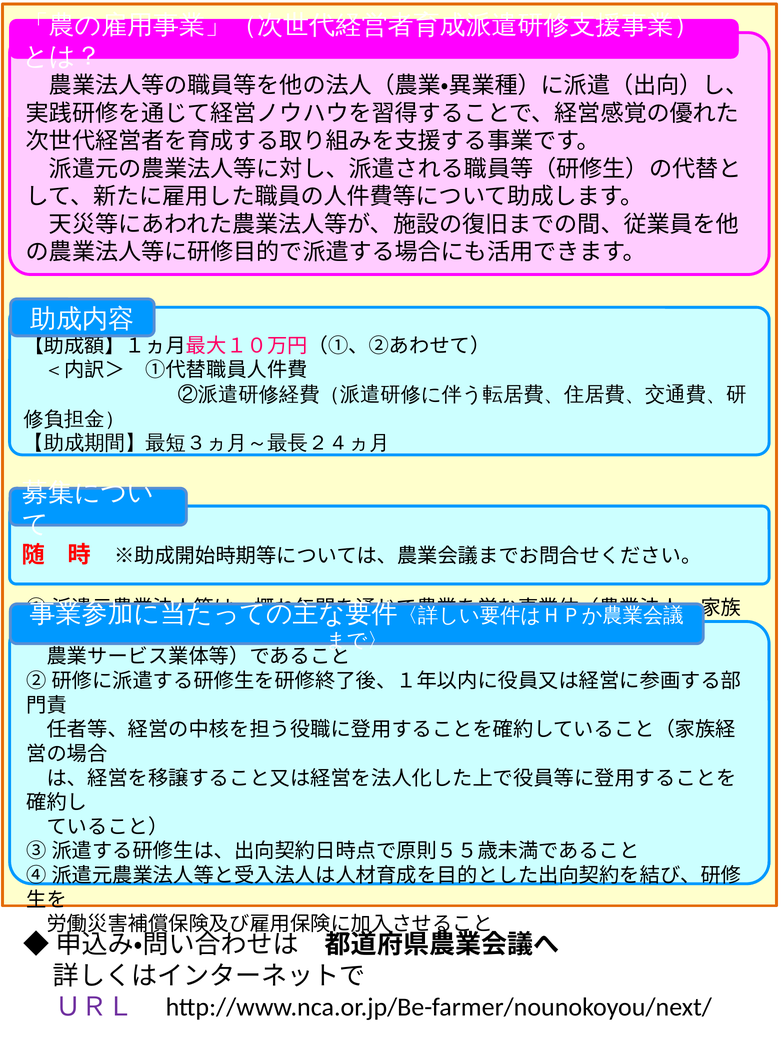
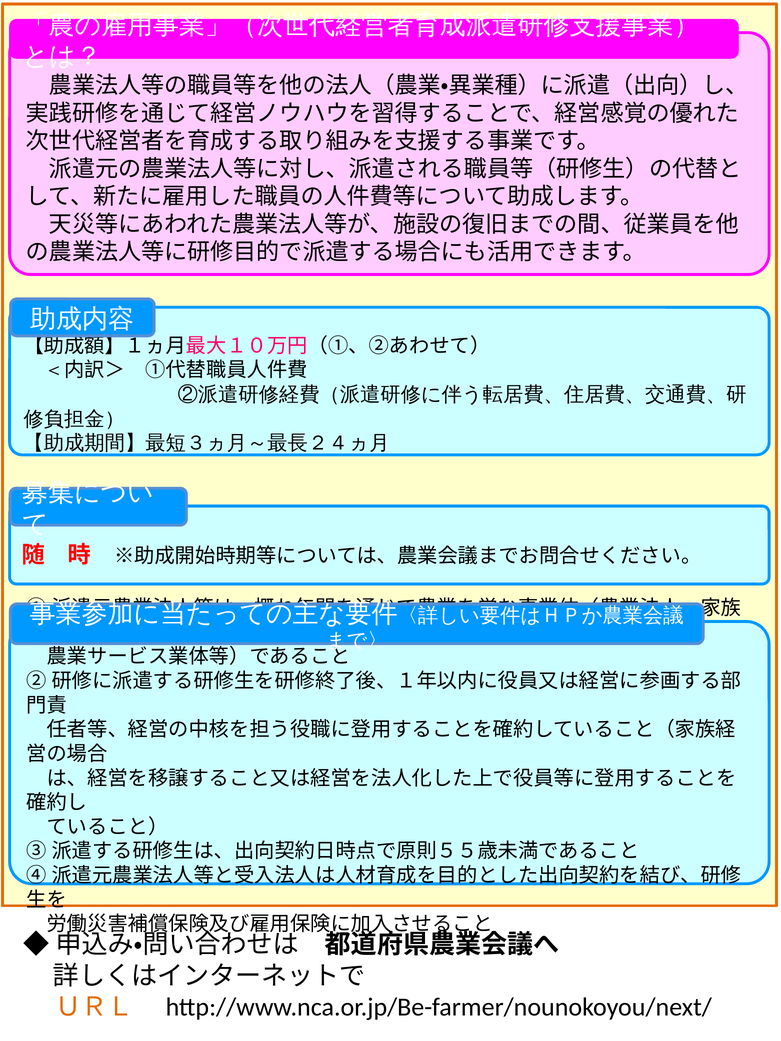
ＵＲＬ colour: purple -> orange
